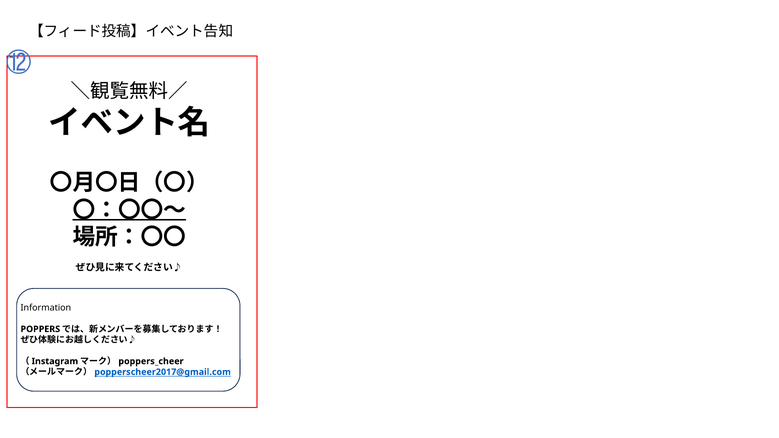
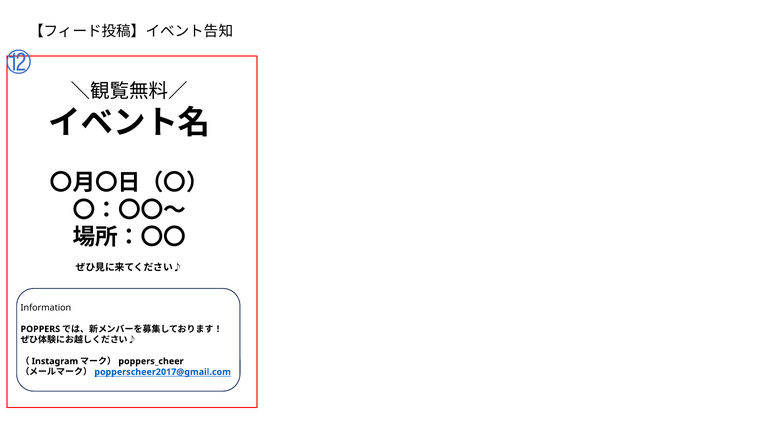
〇：〇〇～ underline: present -> none
